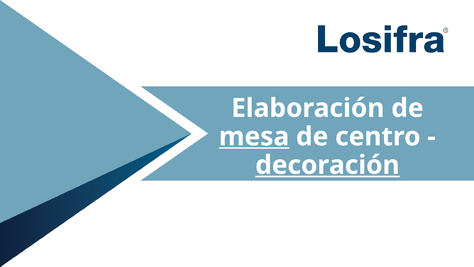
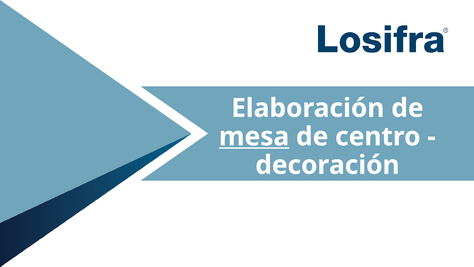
decoración underline: present -> none
